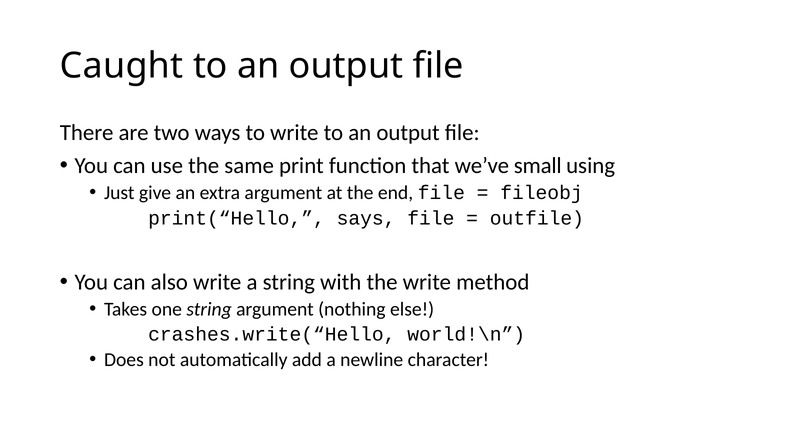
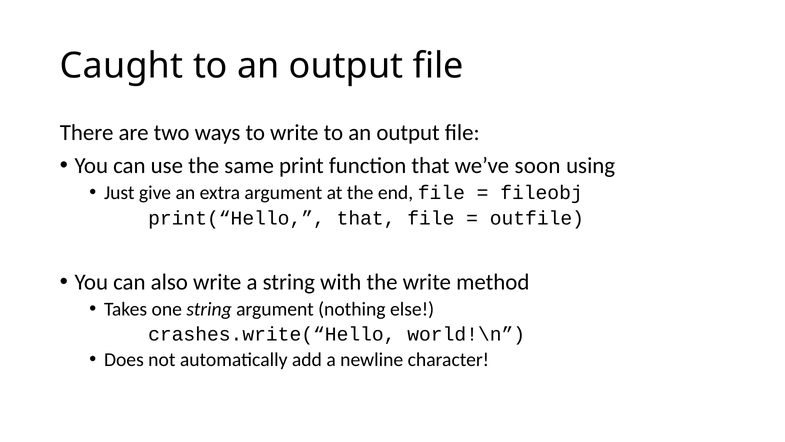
small: small -> soon
print(“Hello says: says -> that
